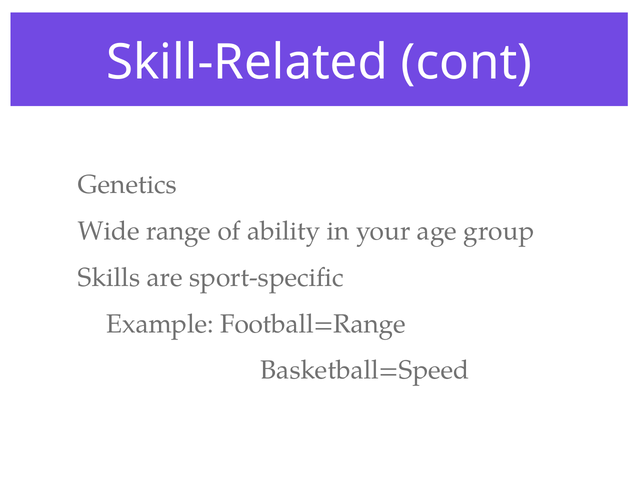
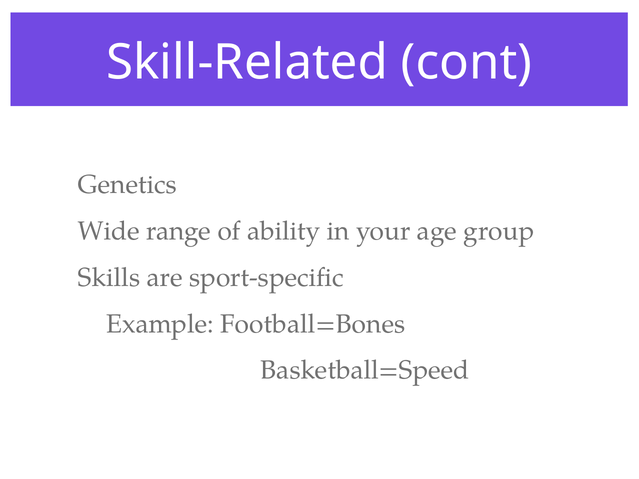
Football=Range: Football=Range -> Football=Bones
